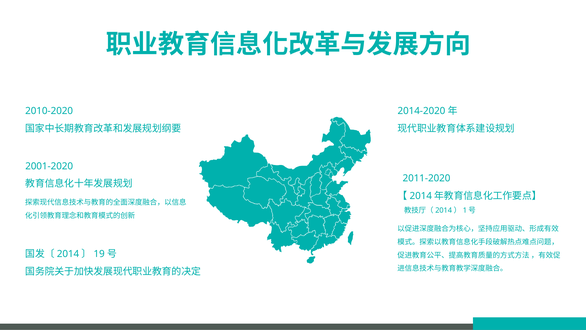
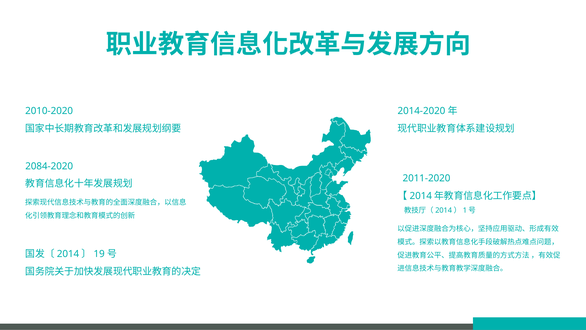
2001-2020: 2001-2020 -> 2084-2020
